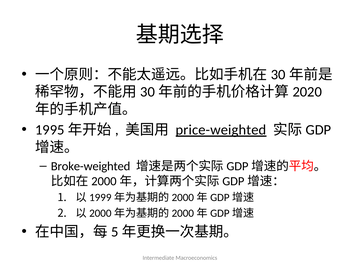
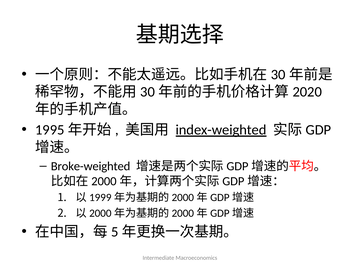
price-weighted: price-weighted -> index-weighted
